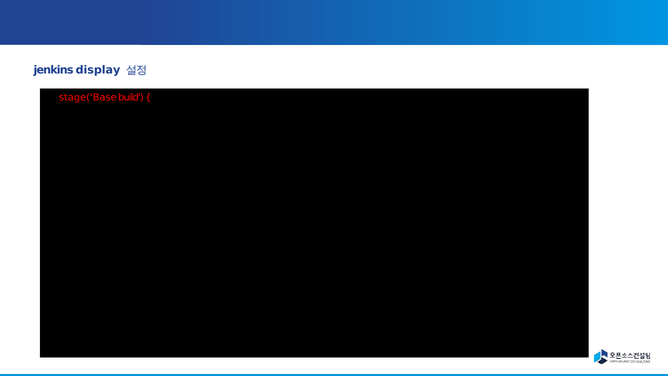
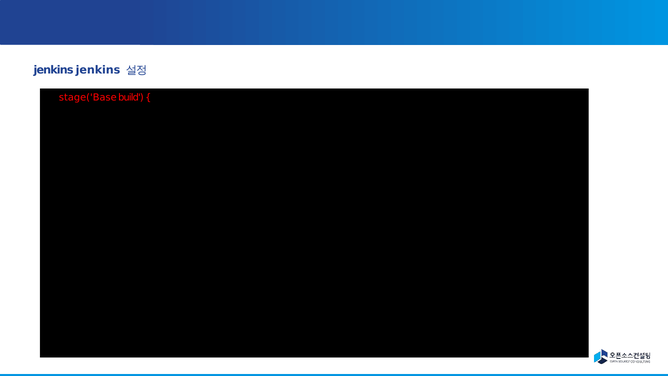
jenkins display: display -> jenkins
